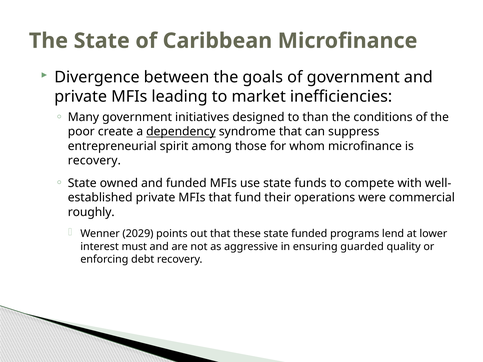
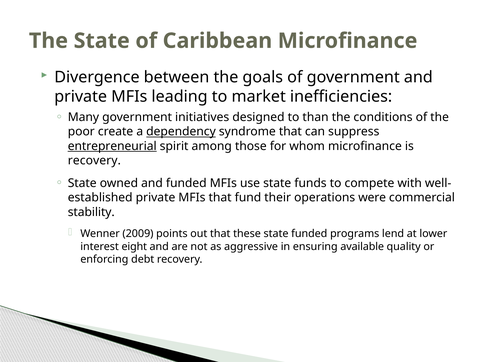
entrepreneurial underline: none -> present
roughly: roughly -> stability
2029: 2029 -> 2009
must: must -> eight
guarded: guarded -> available
